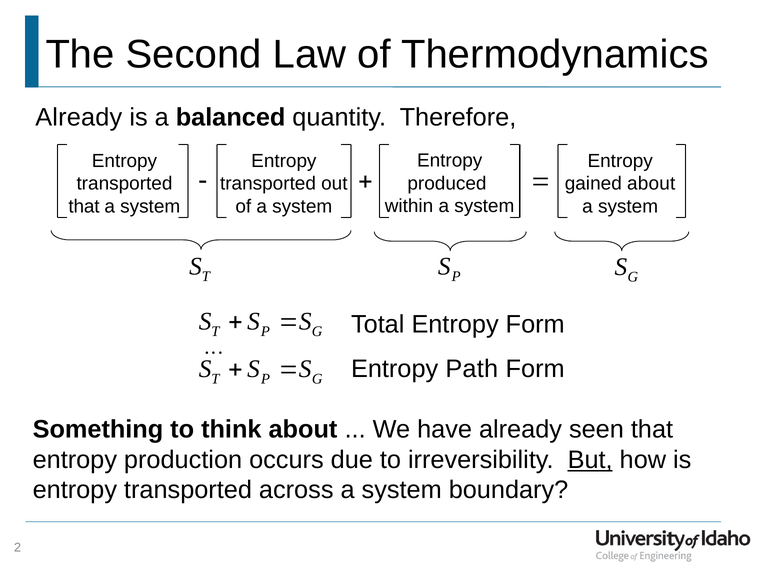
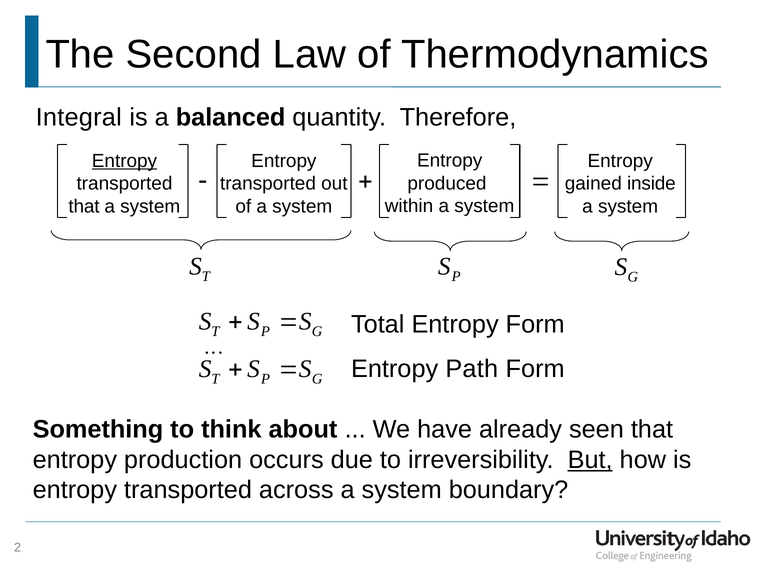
Already at (79, 117): Already -> Integral
Entropy at (124, 161) underline: none -> present
gained about: about -> inside
